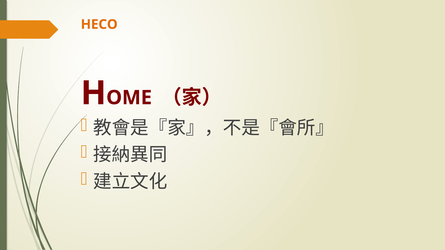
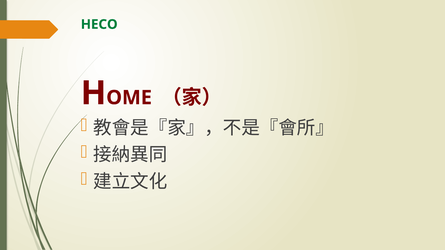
HECO colour: orange -> green
